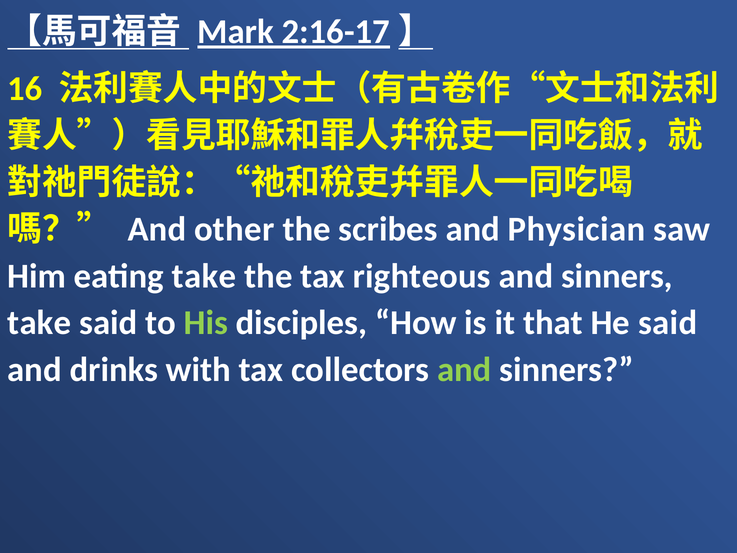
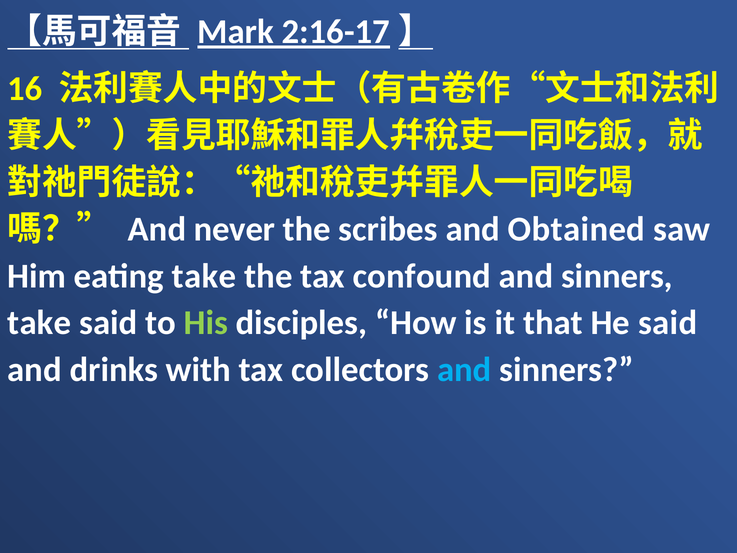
other: other -> never
Physician: Physician -> Obtained
righteous: righteous -> confound
and at (464, 369) colour: light green -> light blue
